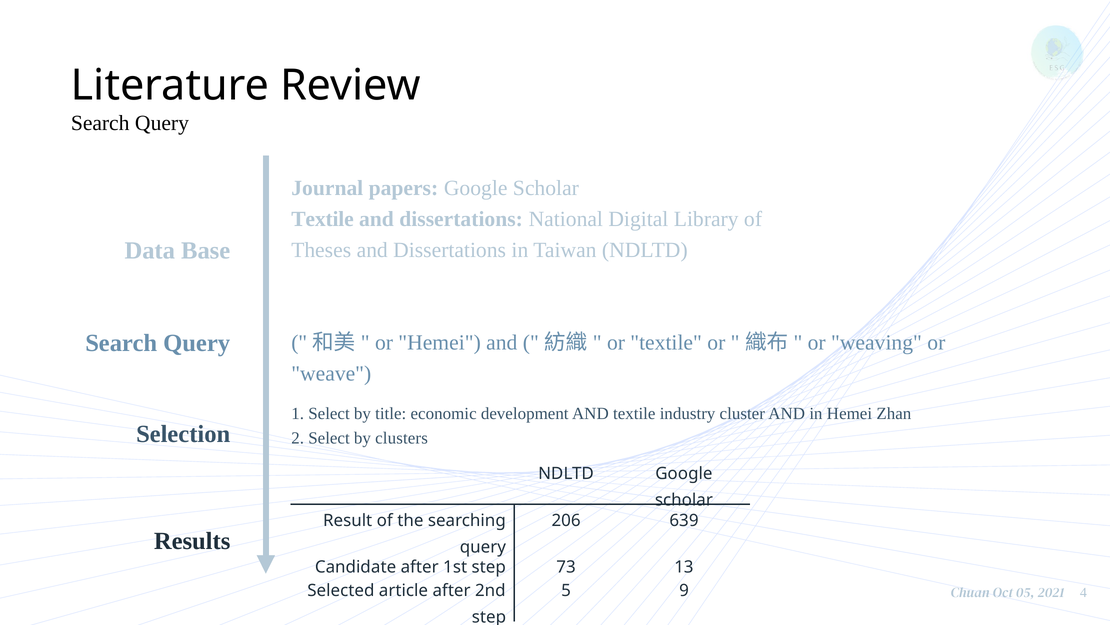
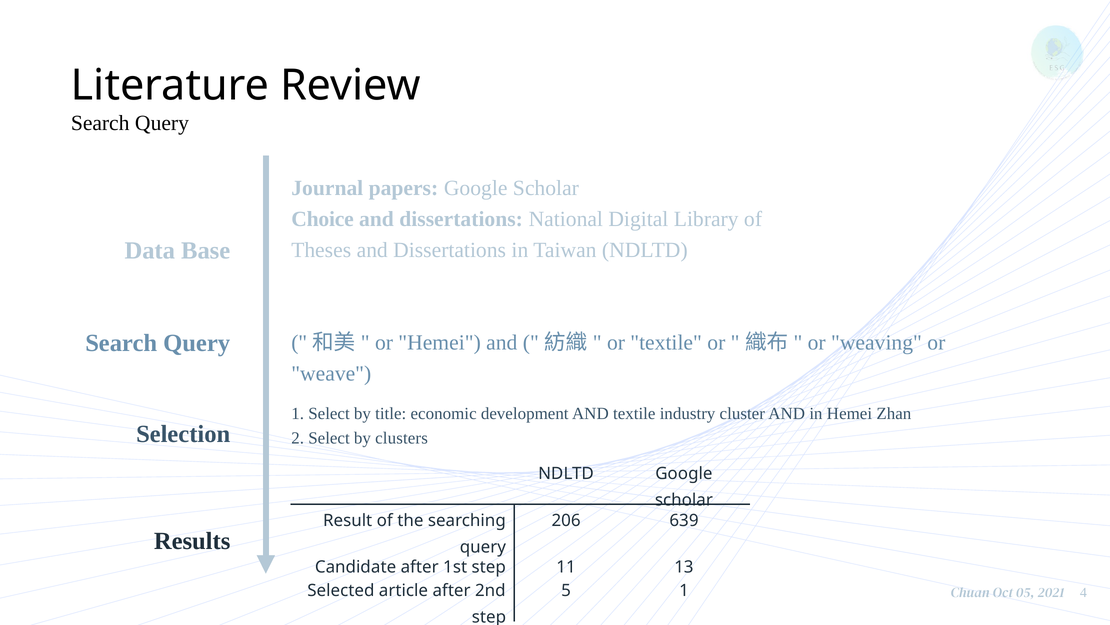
Textile at (323, 219): Textile -> Choice
73: 73 -> 11
5 9: 9 -> 1
